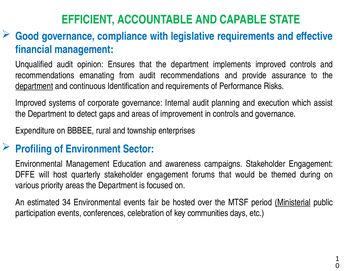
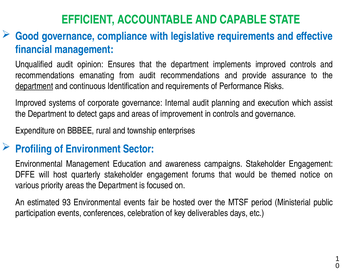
during: during -> notice
34: 34 -> 93
Ministerial underline: present -> none
communities: communities -> deliverables
